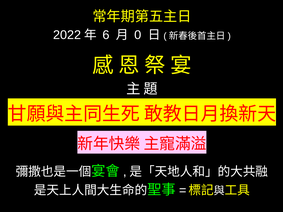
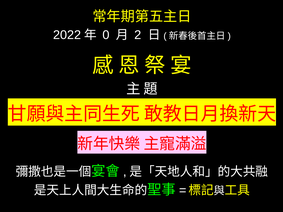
6: 6 -> 0
0: 0 -> 2
